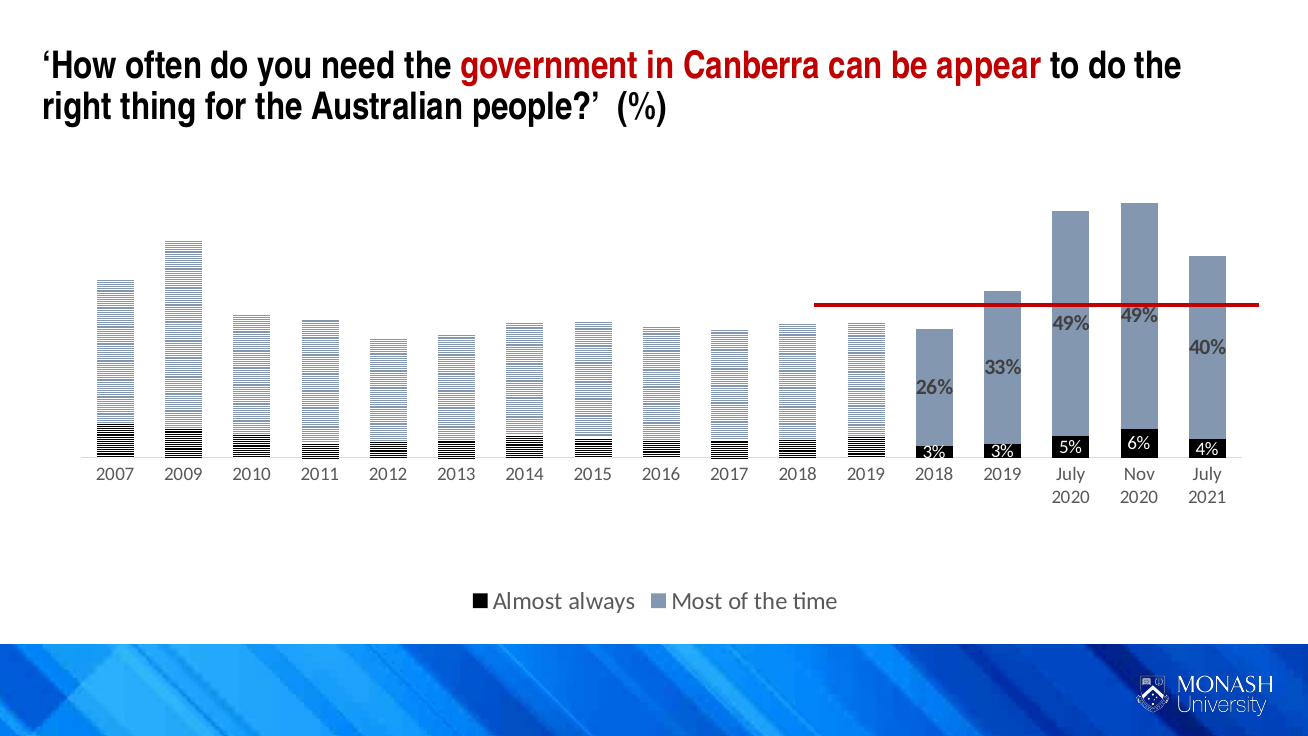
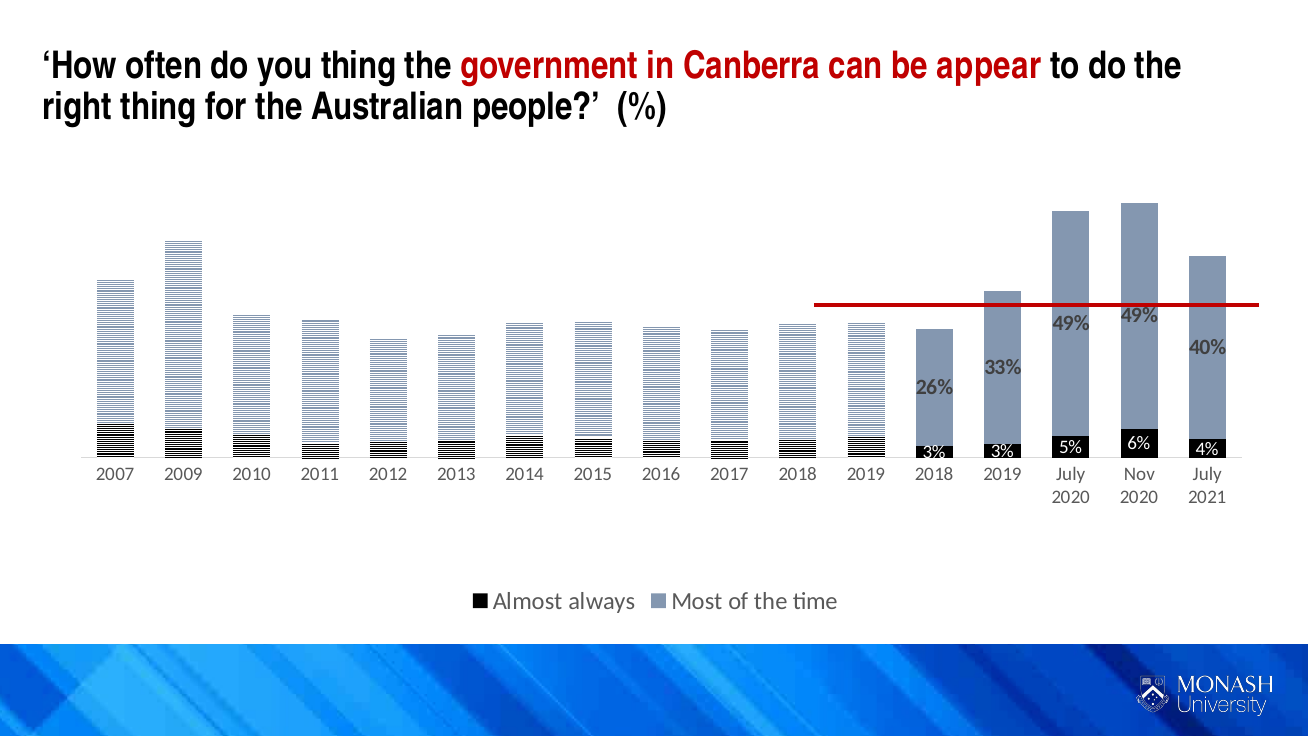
you need: need -> thing
